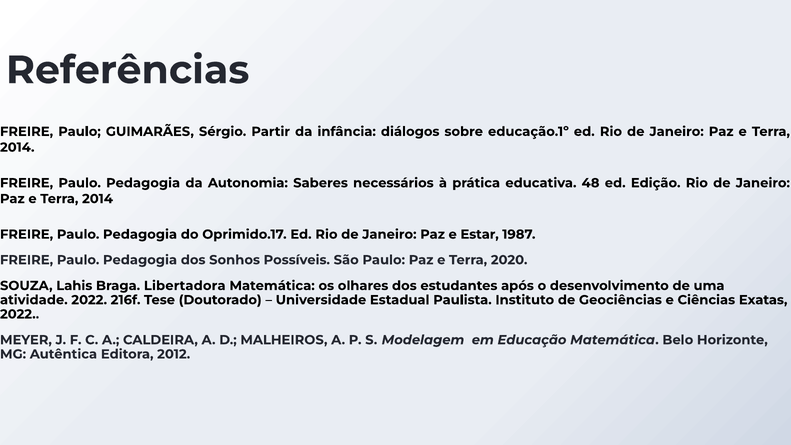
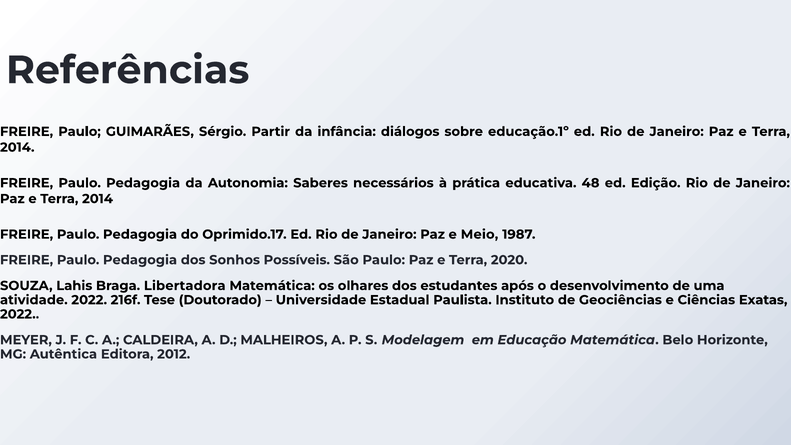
Estar: Estar -> Meio
